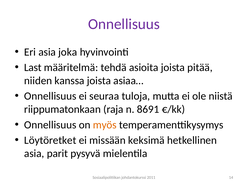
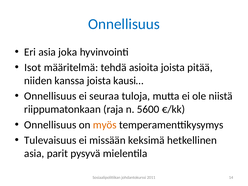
Onnellisuus at (124, 24) colour: purple -> blue
Last: Last -> Isot
asiaa…: asiaa… -> kausi…
8691: 8691 -> 5600
Löytöretket: Löytöretket -> Tulevaisuus
